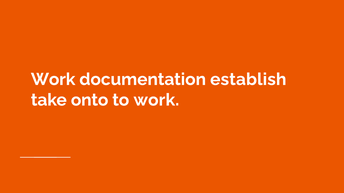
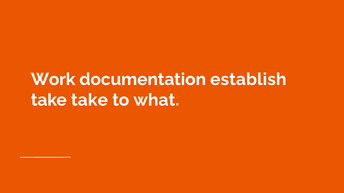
take onto: onto -> take
to work: work -> what
